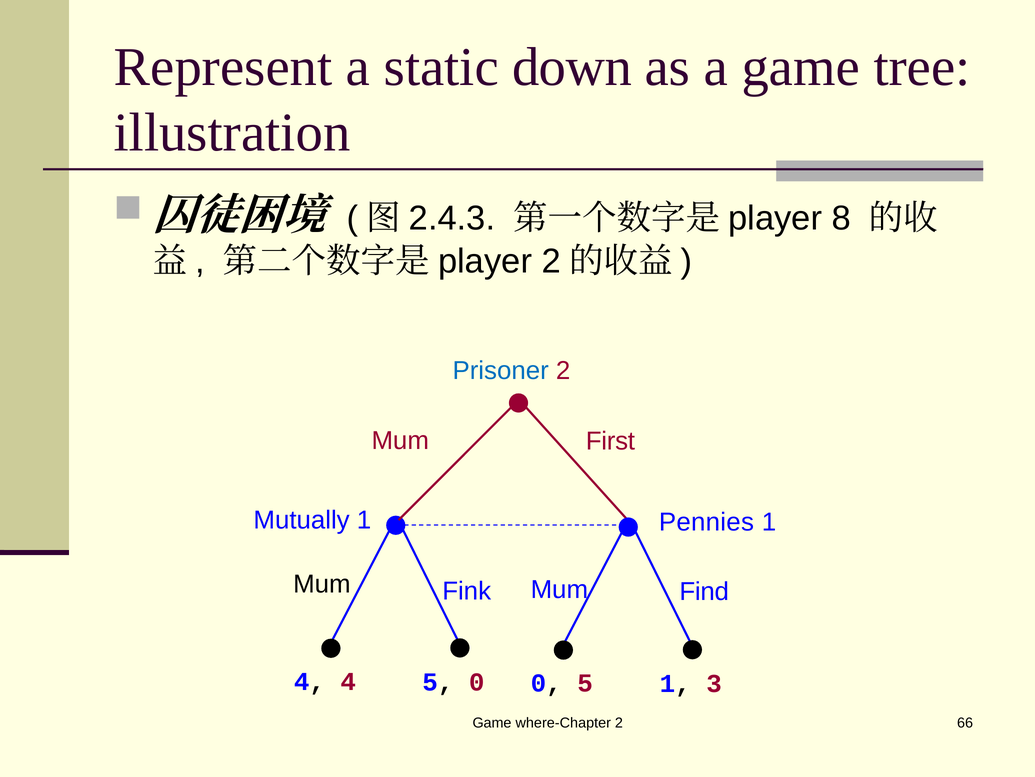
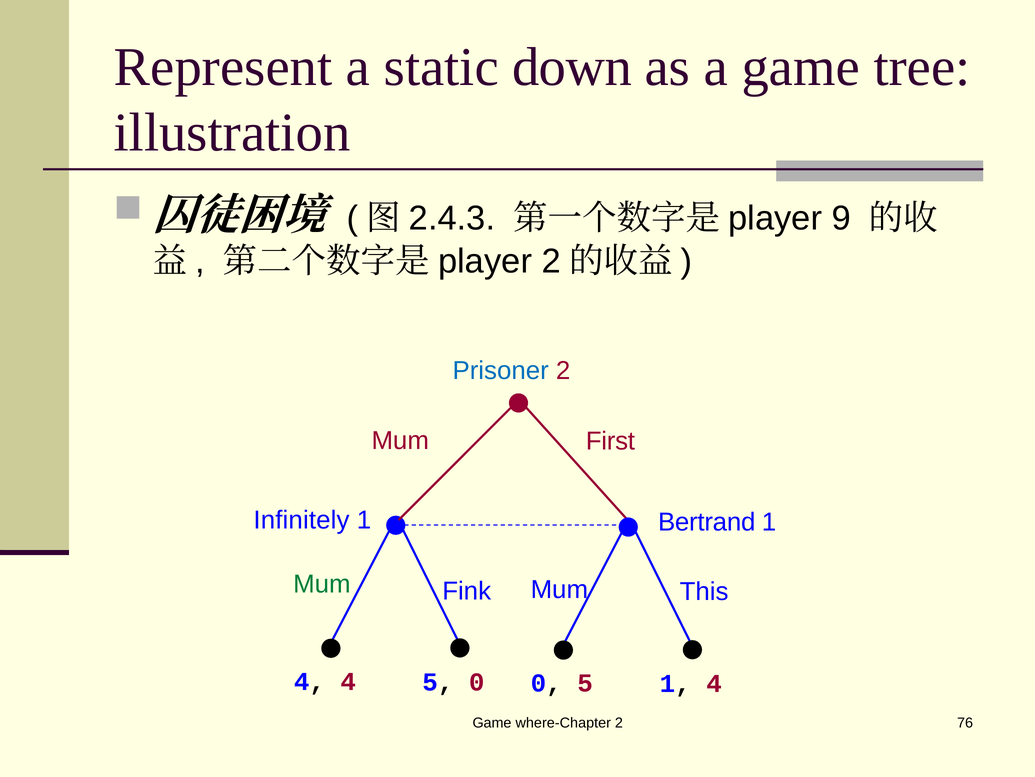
8: 8 -> 9
Mutually: Mutually -> Infinitely
Pennies: Pennies -> Bertrand
Mum at (322, 584) colour: black -> green
Find: Find -> This
1 3: 3 -> 4
66: 66 -> 76
